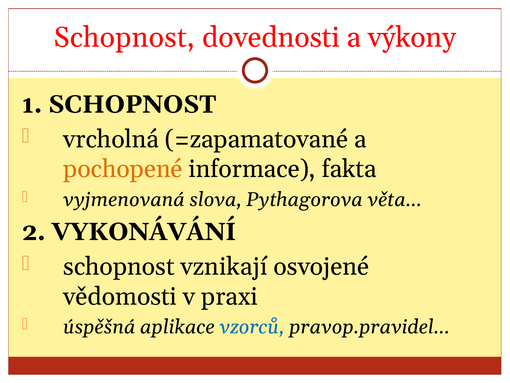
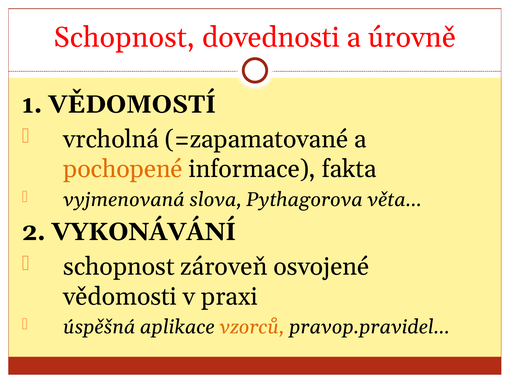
výkony: výkony -> úrovně
1 SCHOPNOST: SCHOPNOST -> VĚDOMOSTÍ
vznikají: vznikají -> zároveň
vzorců colour: blue -> orange
